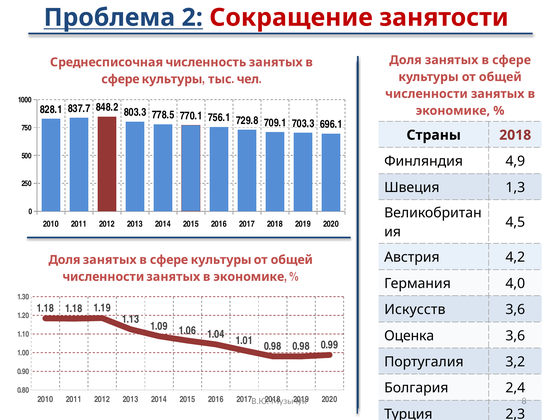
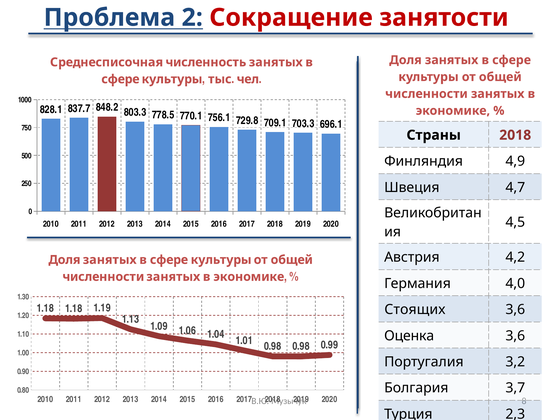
1,3: 1,3 -> 4,7
Искусств: Искусств -> Стоящих
2,4: 2,4 -> 3,7
